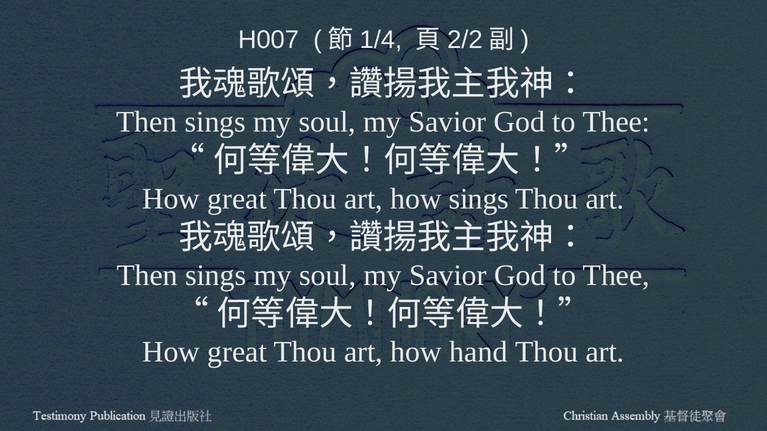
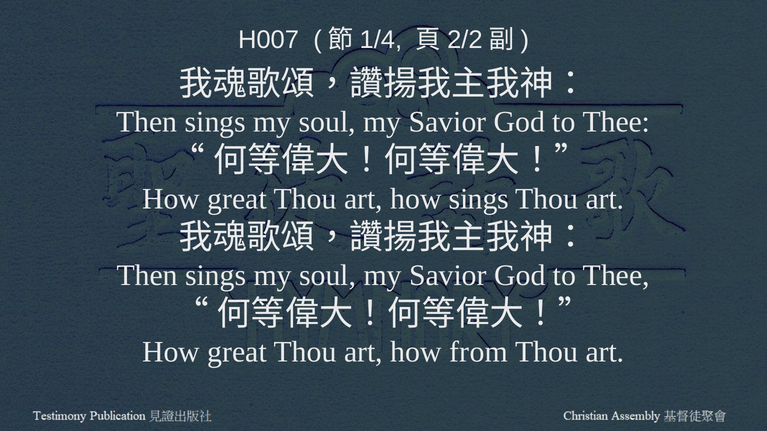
hand: hand -> from
